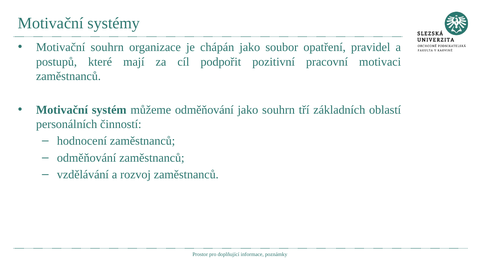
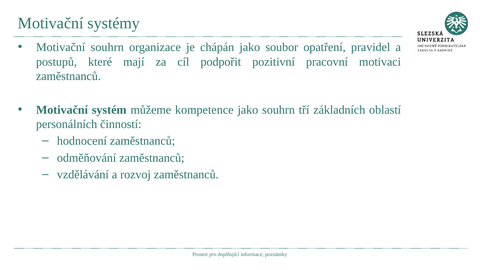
můžeme odměňování: odměňování -> kompetence
